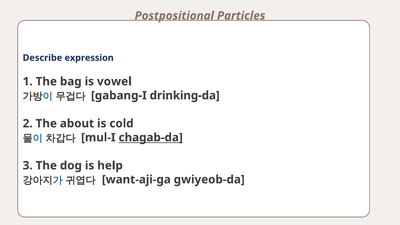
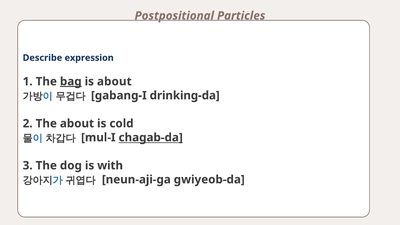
bag underline: none -> present
is vowel: vowel -> about
help: help -> with
want-aji-ga: want-aji-ga -> neun-aji-ga
